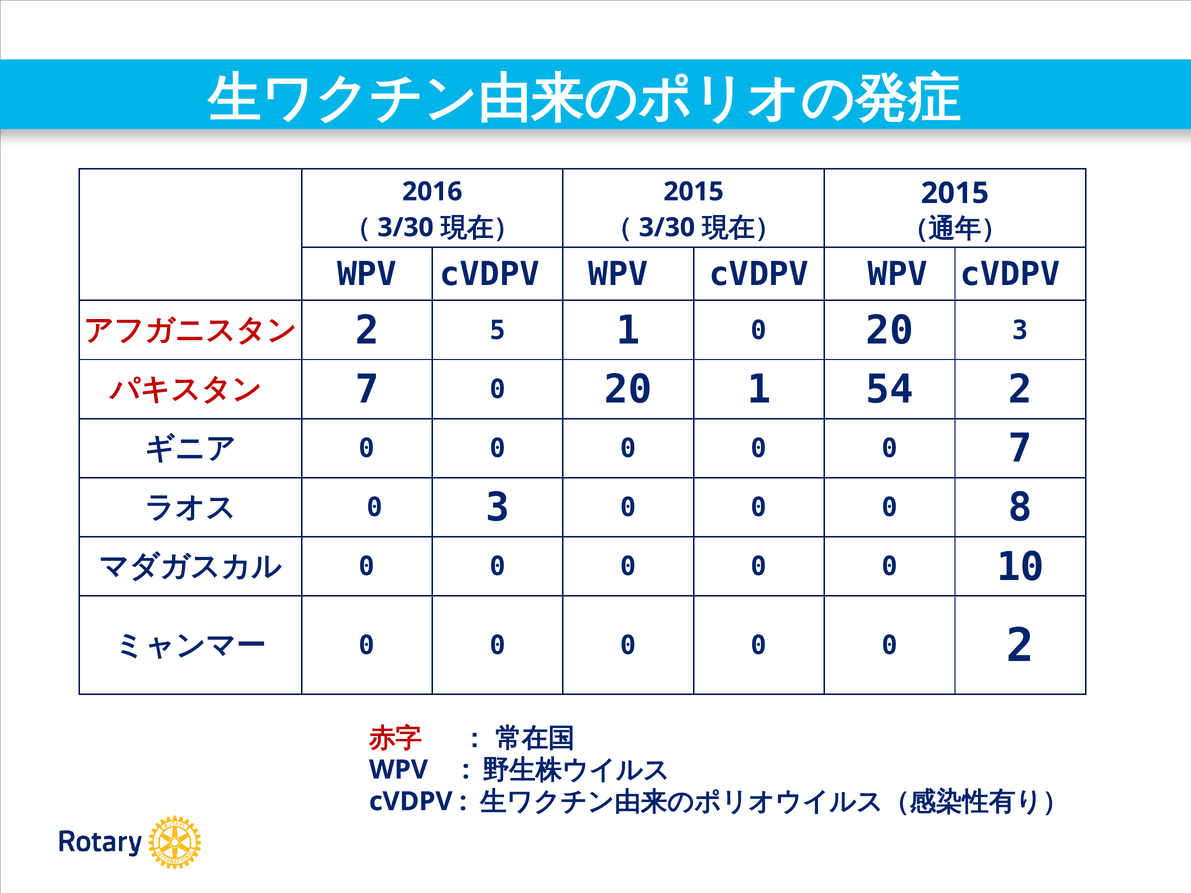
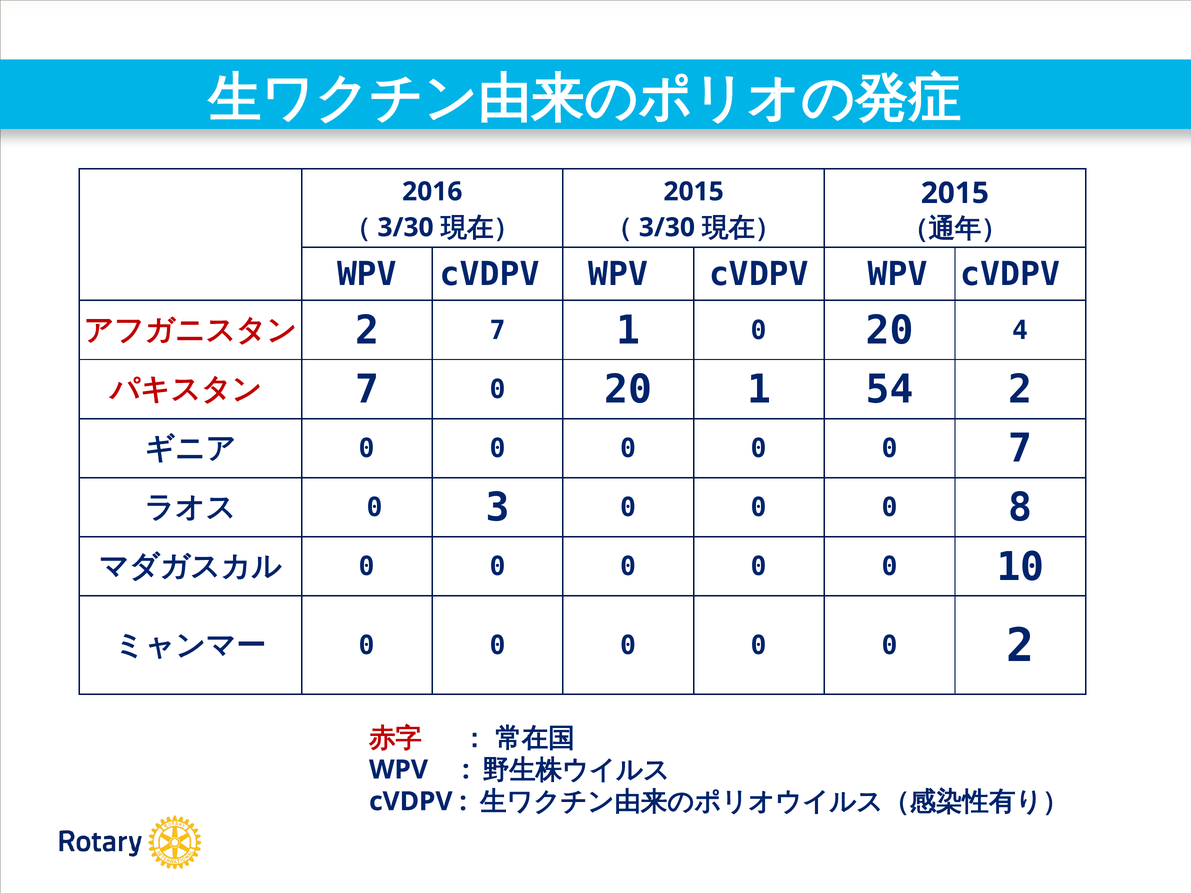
2 5: 5 -> 7
20 3: 3 -> 4
